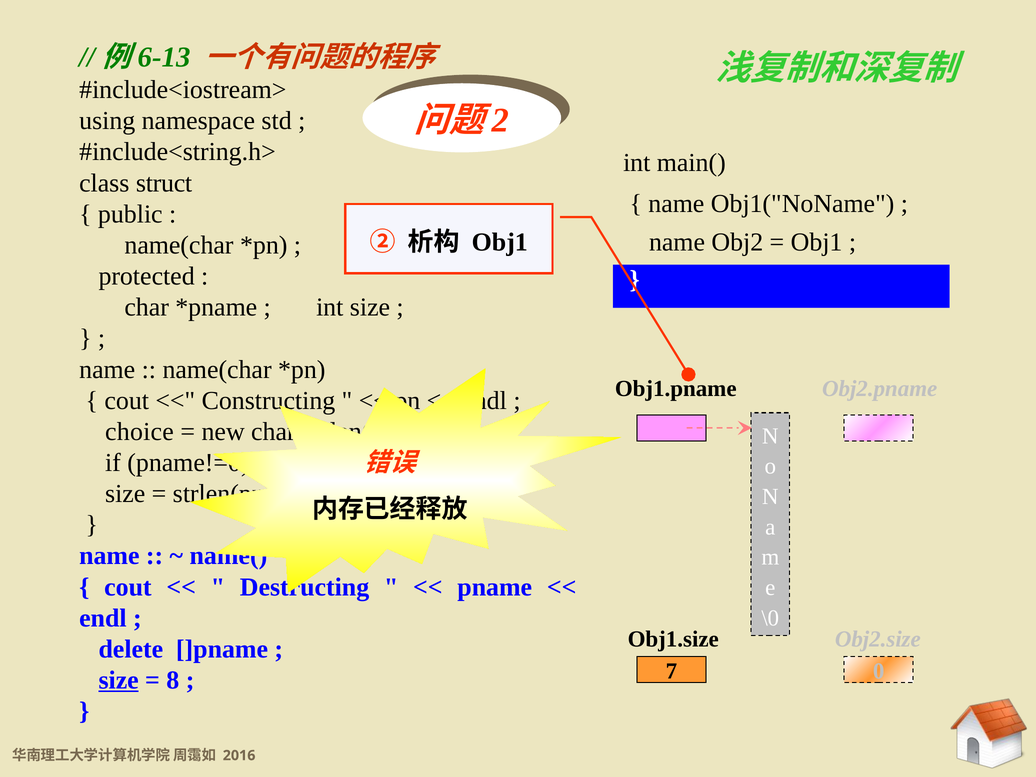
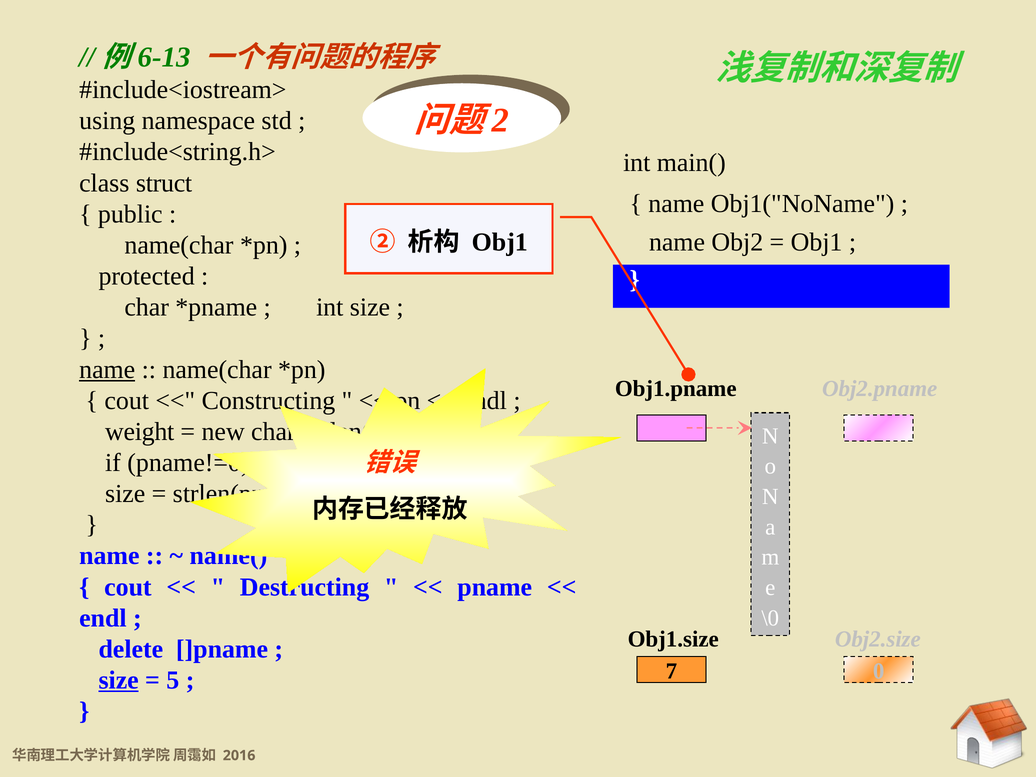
name at (107, 369) underline: none -> present
choice: choice -> weight
8: 8 -> 5
